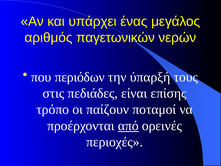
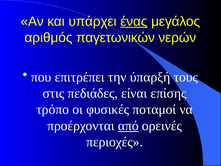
ένας underline: none -> present
περιόδων: περιόδων -> επιτρέπει
παίζουν: παίζουν -> φυσικές
